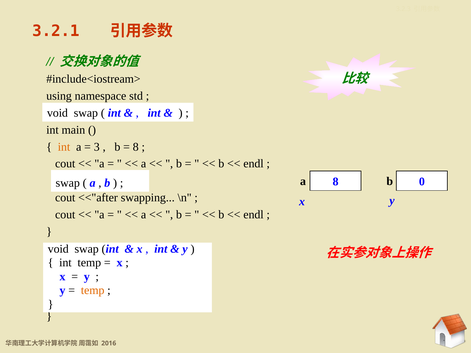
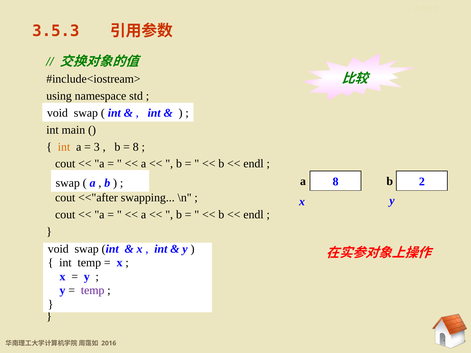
3.2.1: 3.2.1 -> 3.5.3
0: 0 -> 2
temp at (93, 291) colour: orange -> purple
